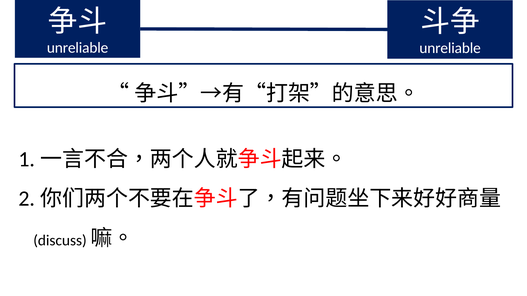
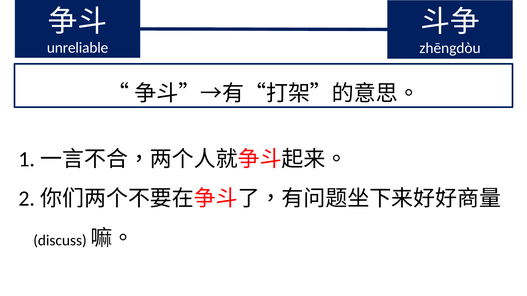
unreliable at (450, 48): unreliable -> zhēngdòu
